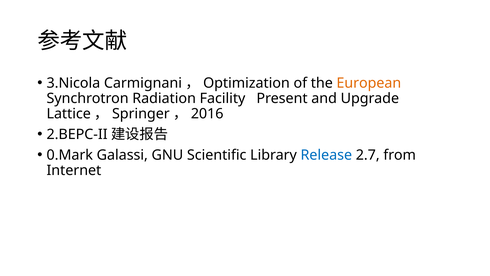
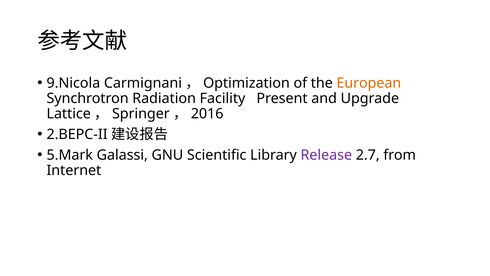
3.Nicola: 3.Nicola -> 9.Nicola
0.Mark: 0.Mark -> 5.Mark
Release colour: blue -> purple
